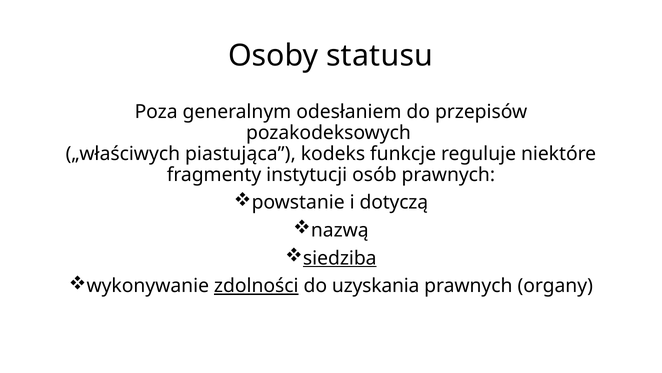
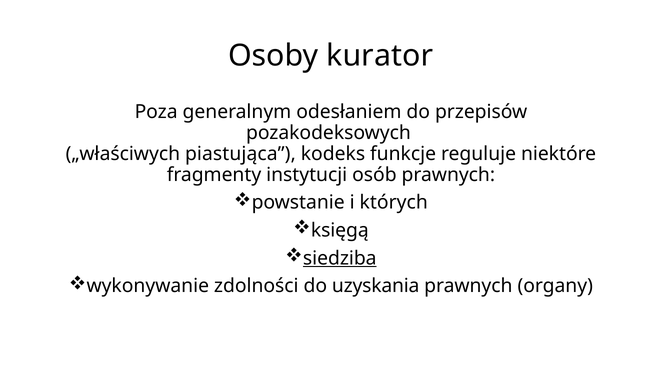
statusu: statusu -> kurator
dotyczą: dotyczą -> których
nazwą: nazwą -> księgą
zdolności underline: present -> none
